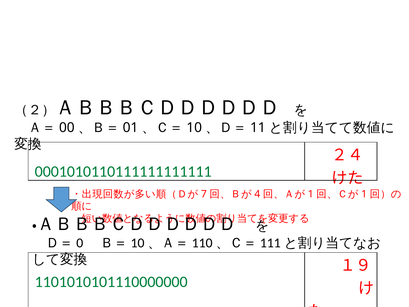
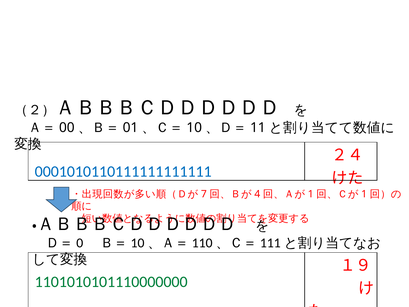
0001010110111111111111 colour: green -> blue
